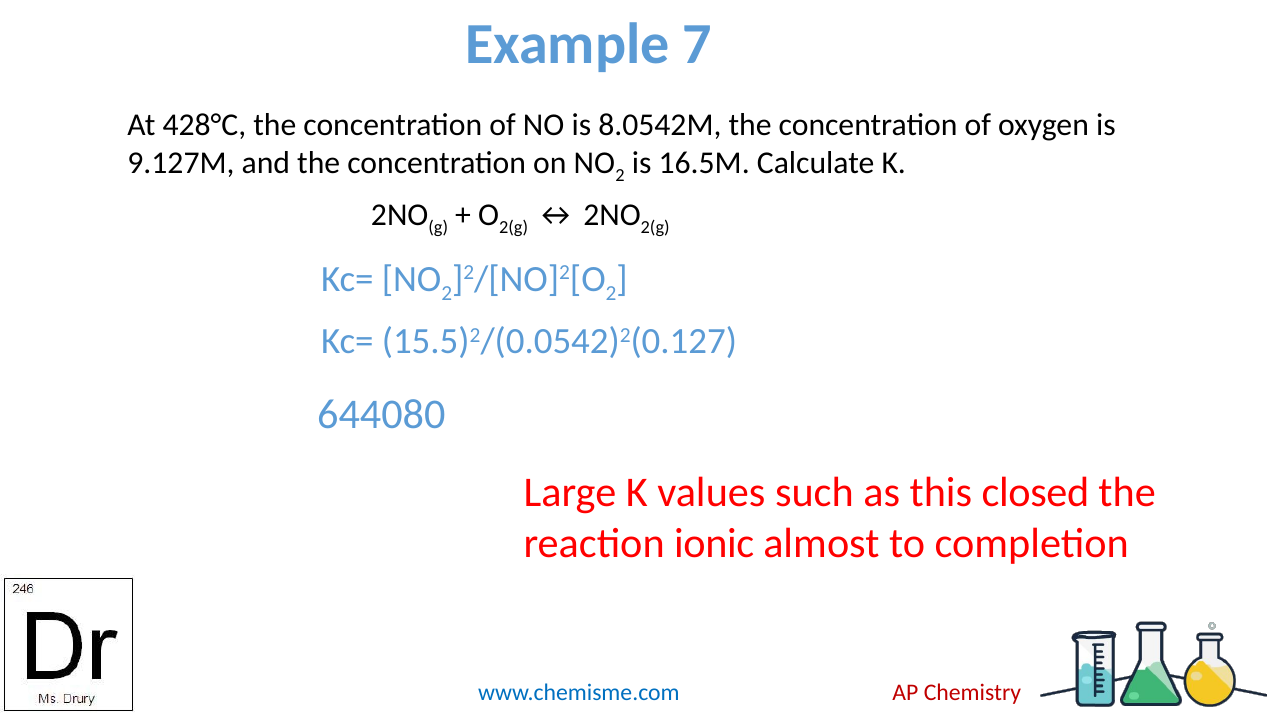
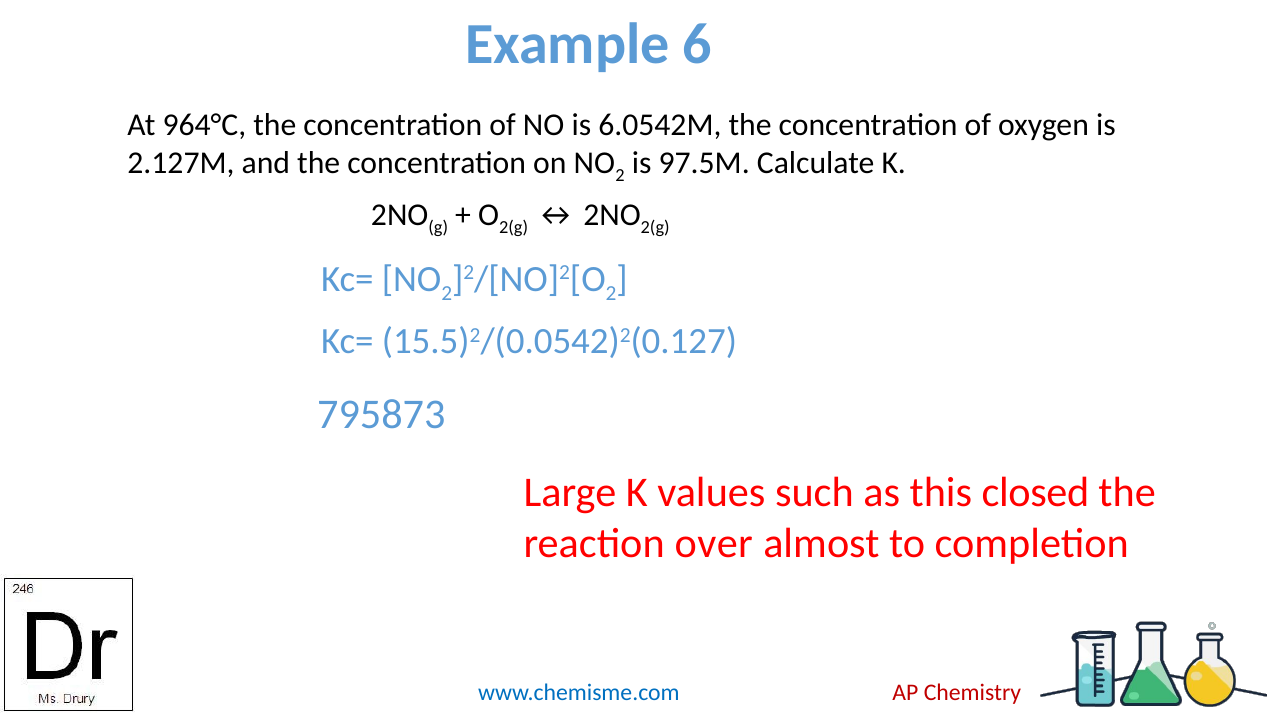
7: 7 -> 6
428°C: 428°C -> 964°C
8.0542M: 8.0542M -> 6.0542M
9.127M: 9.127M -> 2.127M
16.5M: 16.5M -> 97.5M
644080: 644080 -> 795873
ionic: ionic -> over
